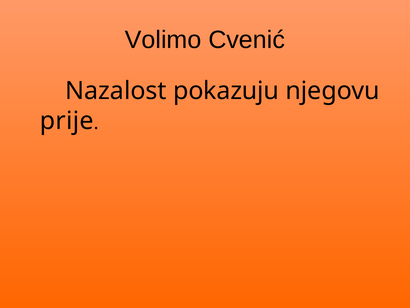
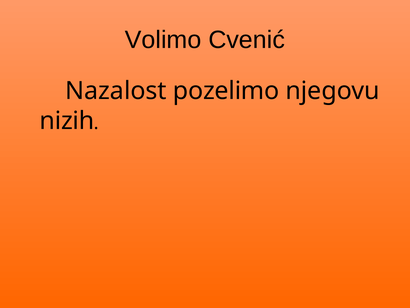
pokazuju: pokazuju -> pozelimo
prije: prije -> nizih
